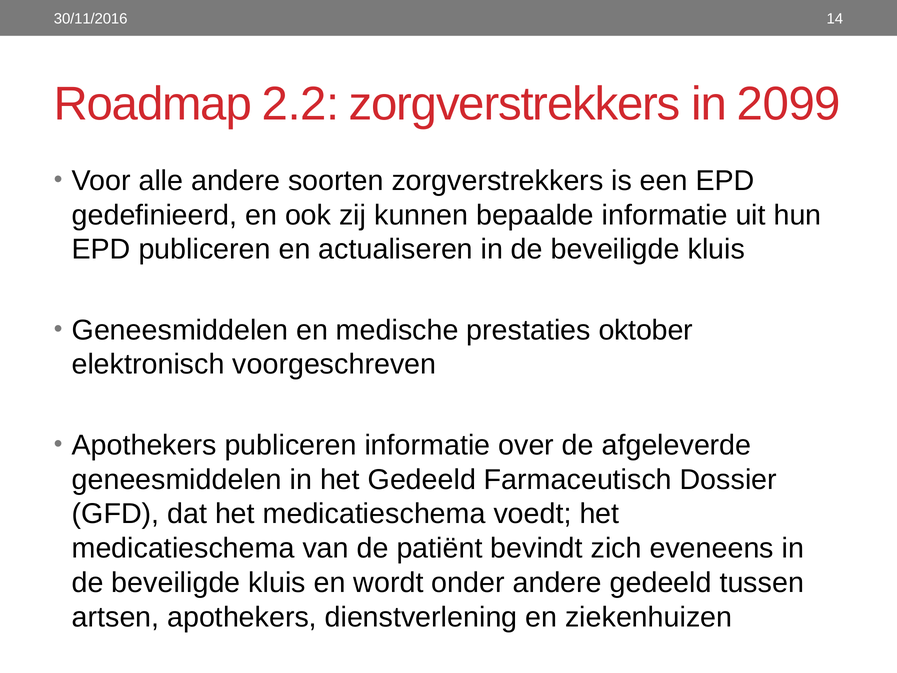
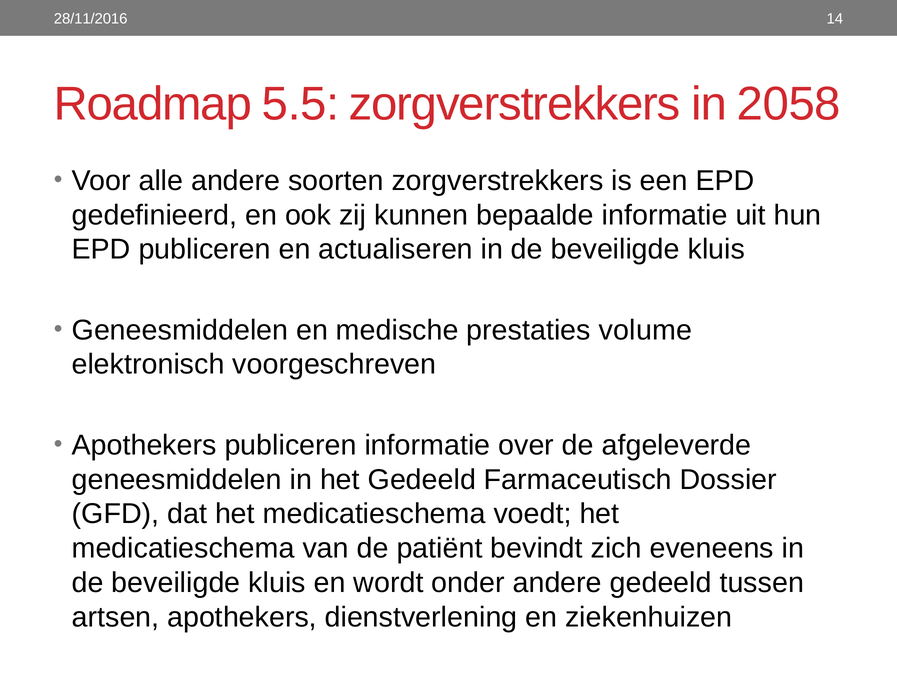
30/11/2016: 30/11/2016 -> 28/11/2016
2.2: 2.2 -> 5.5
2099: 2099 -> 2058
oktober: oktober -> volume
